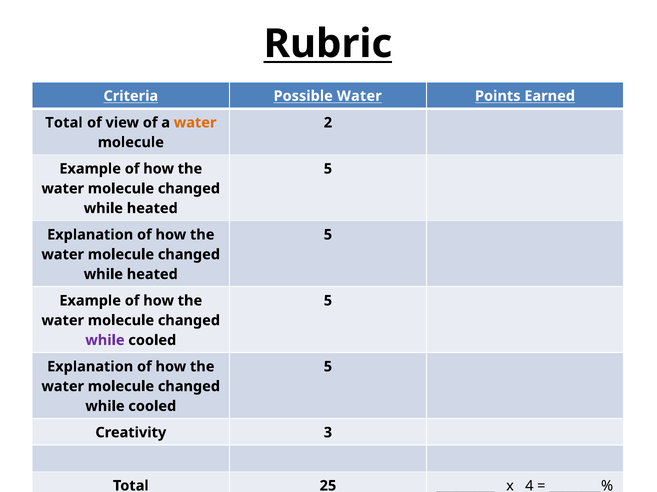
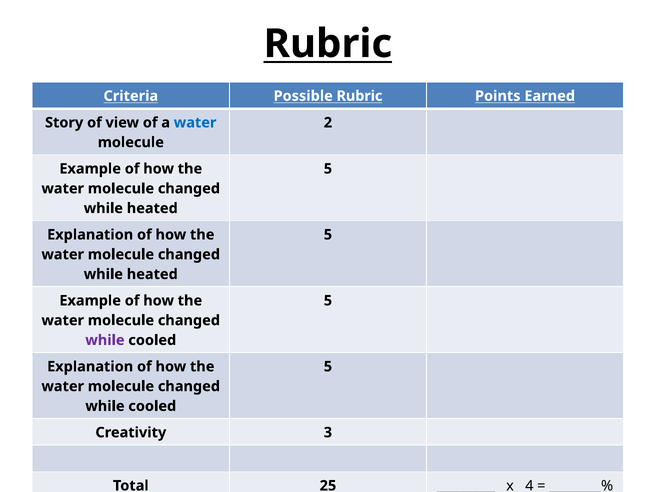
Possible Water: Water -> Rubric
Total at (64, 123): Total -> Story
water at (195, 123) colour: orange -> blue
